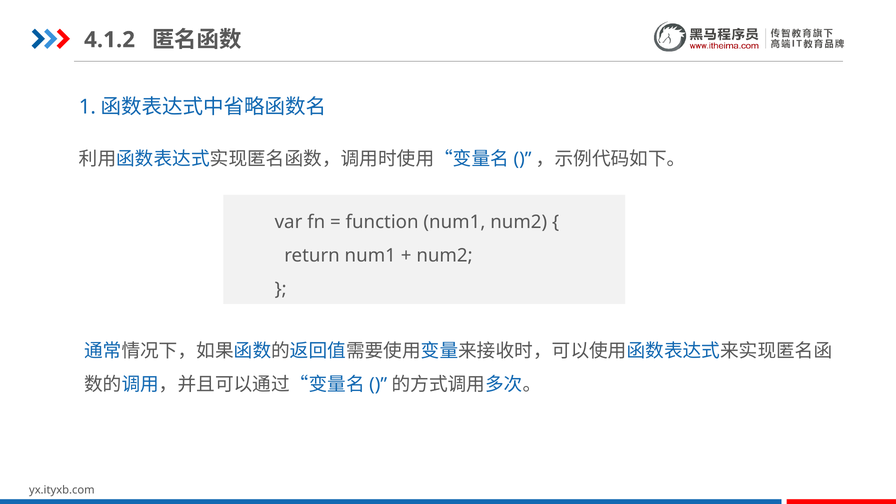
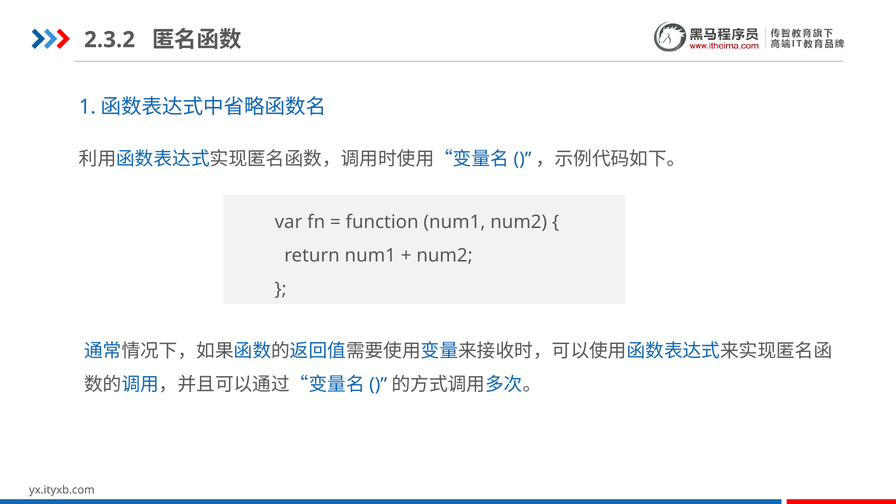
4.1.2: 4.1.2 -> 2.3.2
